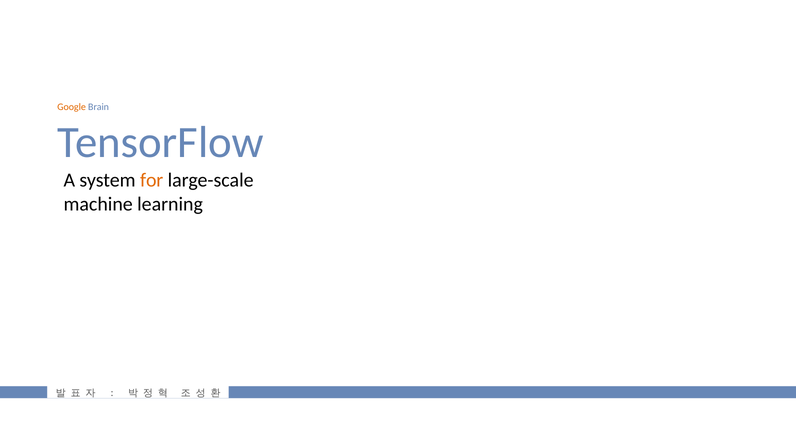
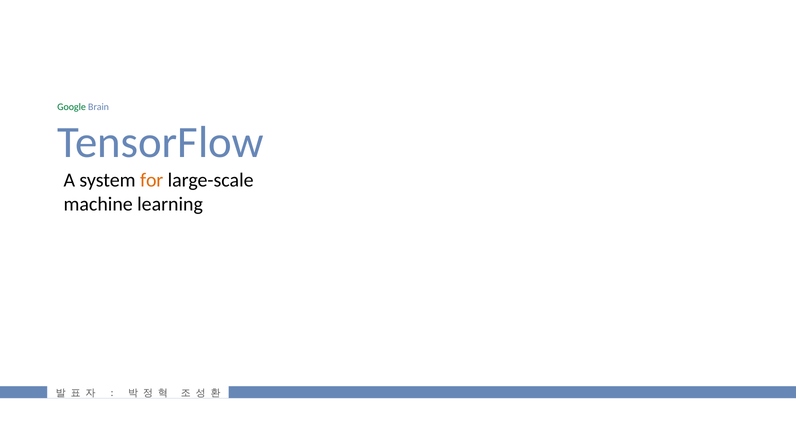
Google colour: orange -> green
